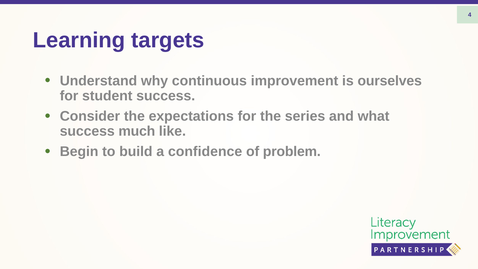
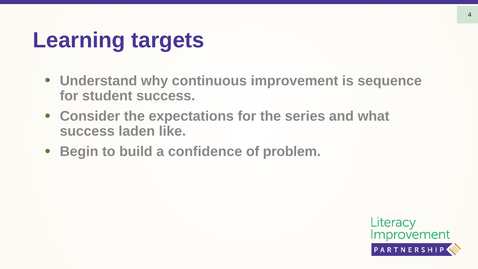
ourselves: ourselves -> sequence
much: much -> laden
